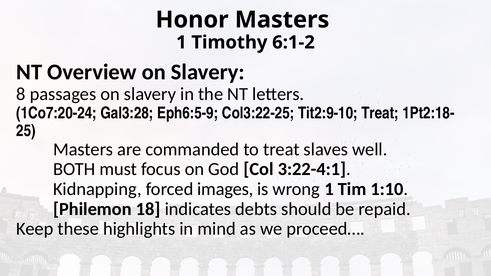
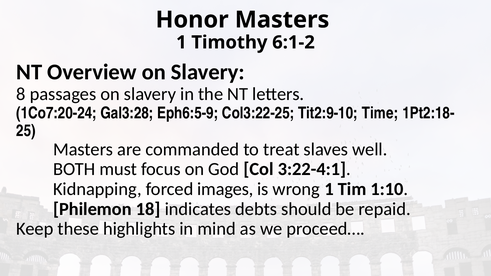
Tit2:9-10 Treat: Treat -> Time
